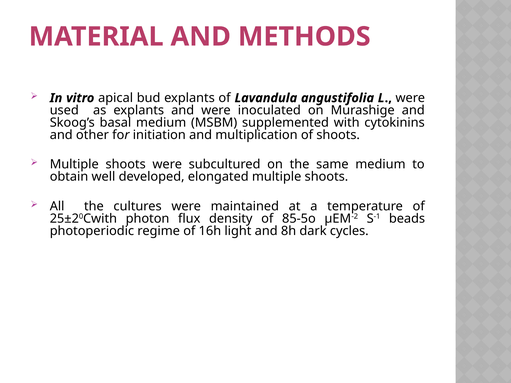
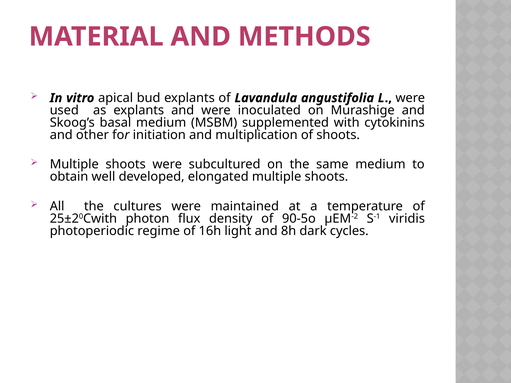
85-5o: 85-5o -> 90-5o
beads: beads -> viridis
